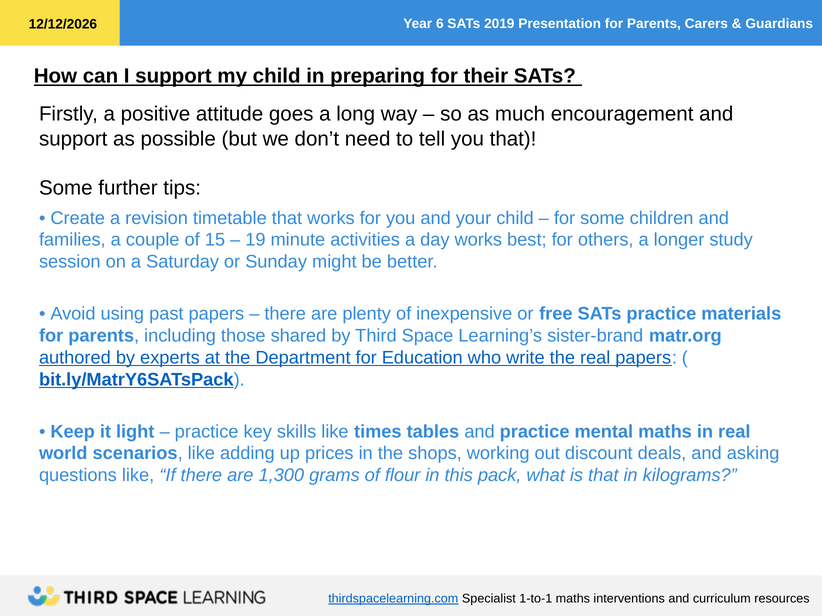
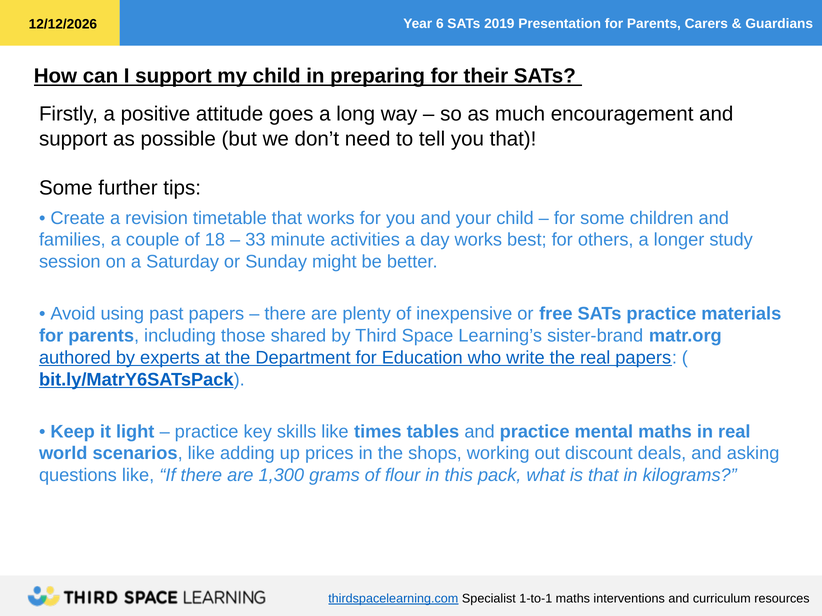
15: 15 -> 18
19: 19 -> 33
